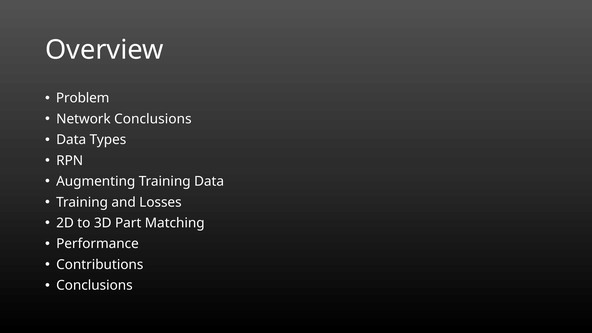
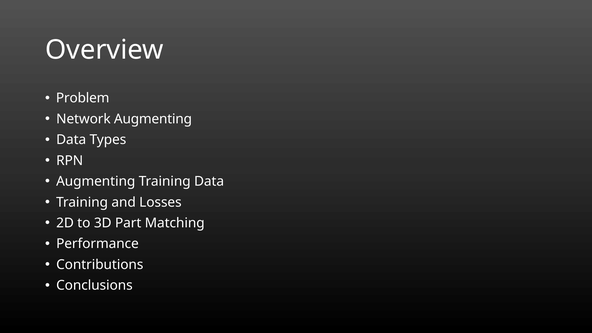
Network Conclusions: Conclusions -> Augmenting
